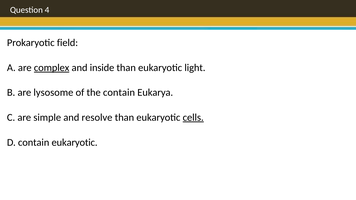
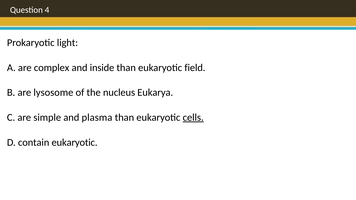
field: field -> light
complex underline: present -> none
light: light -> field
the contain: contain -> nucleus
resolve: resolve -> plasma
